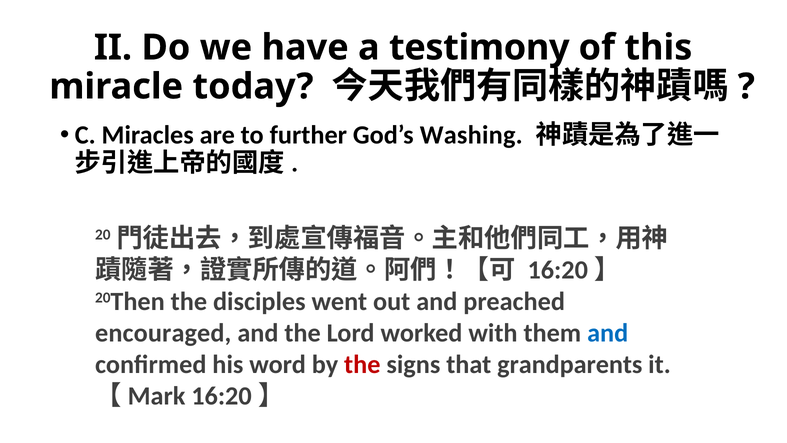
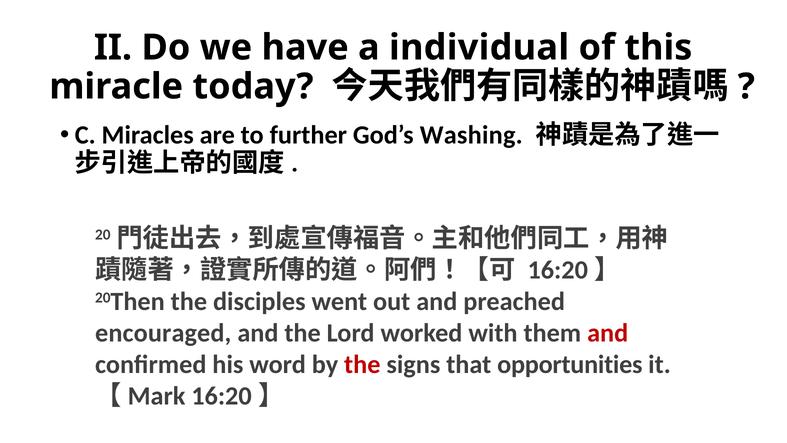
testimony: testimony -> individual
and at (608, 333) colour: blue -> red
grandparents: grandparents -> opportunities
